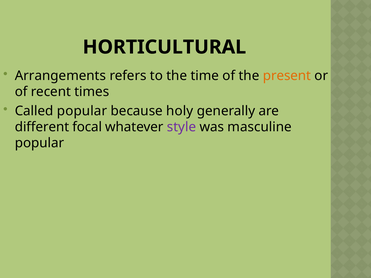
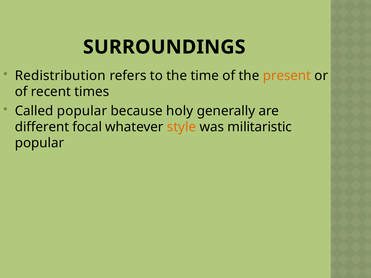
HORTICULTURAL: HORTICULTURAL -> SURROUNDINGS
Arrangements: Arrangements -> Redistribution
style colour: purple -> orange
masculine: masculine -> militaristic
